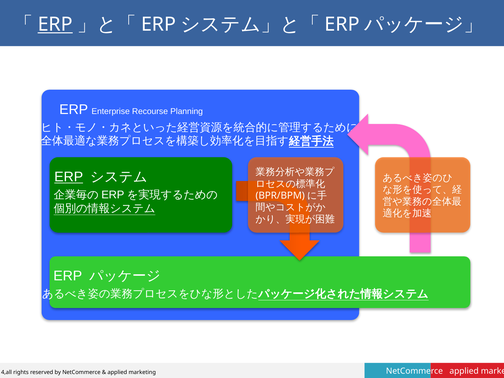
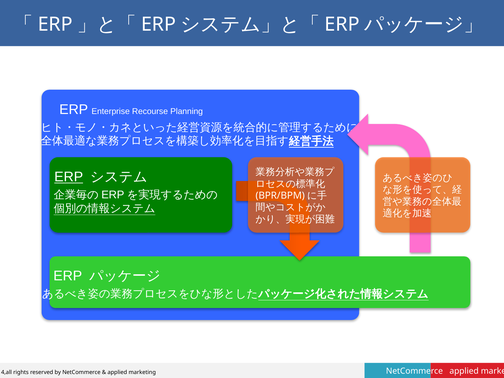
ERP at (55, 24) underline: present -> none
